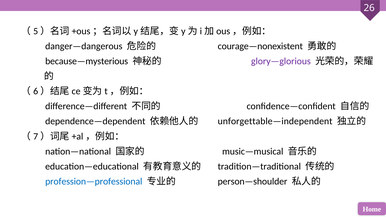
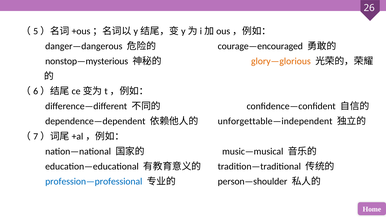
courage—nonexistent: courage—nonexistent -> courage—encouraged
because—mysterious: because—mysterious -> nonstop—mysterious
glory—glorious colour: purple -> orange
